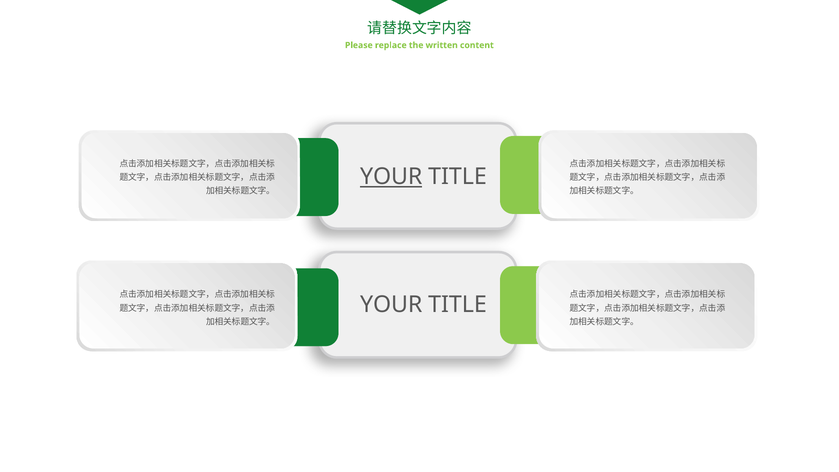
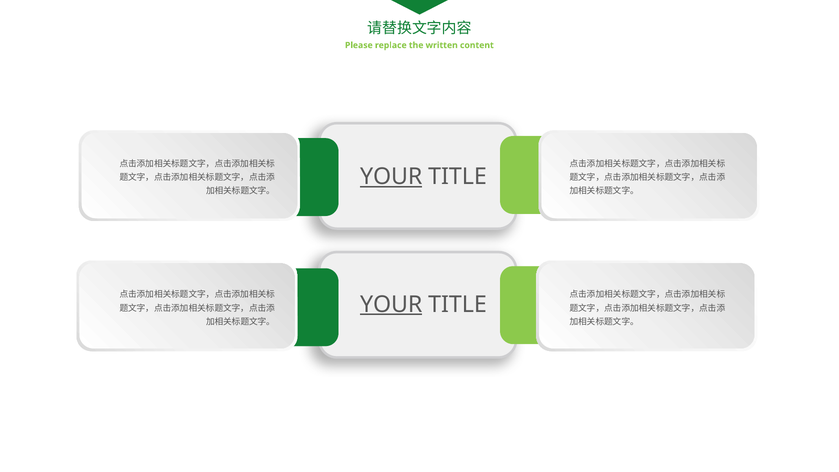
YOUR at (391, 304) underline: none -> present
